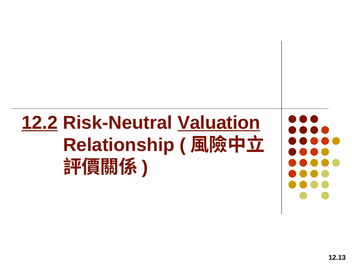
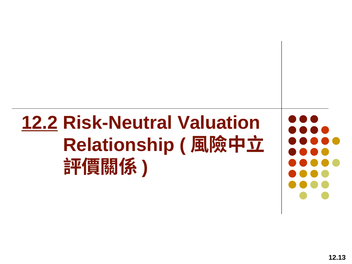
Valuation underline: present -> none
